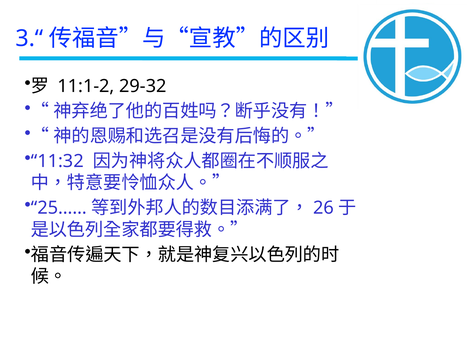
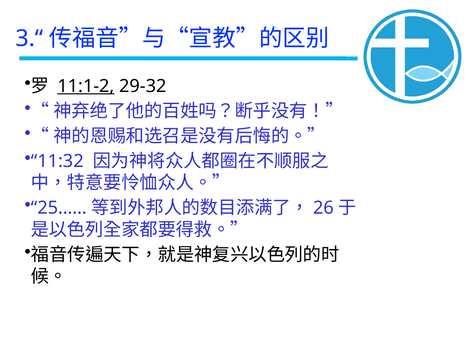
11:1-2 underline: none -> present
